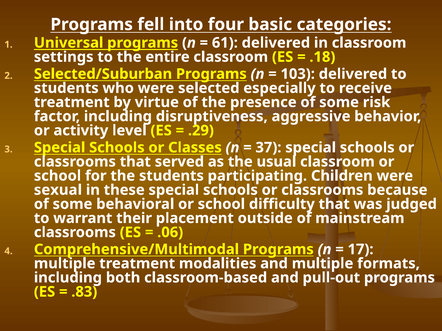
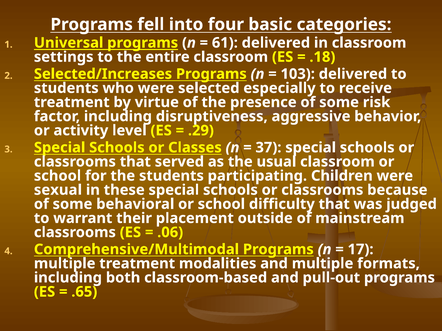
Selected/Suburban: Selected/Suburban -> Selected/Increases
.83: .83 -> .65
